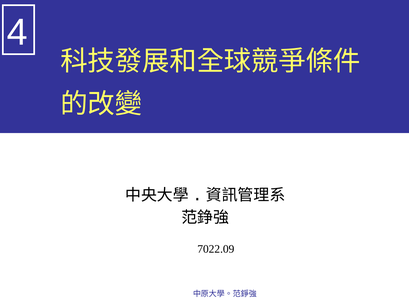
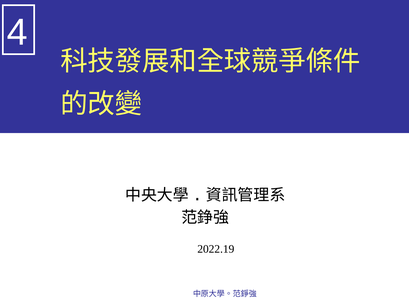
7022.09: 7022.09 -> 2022.19
